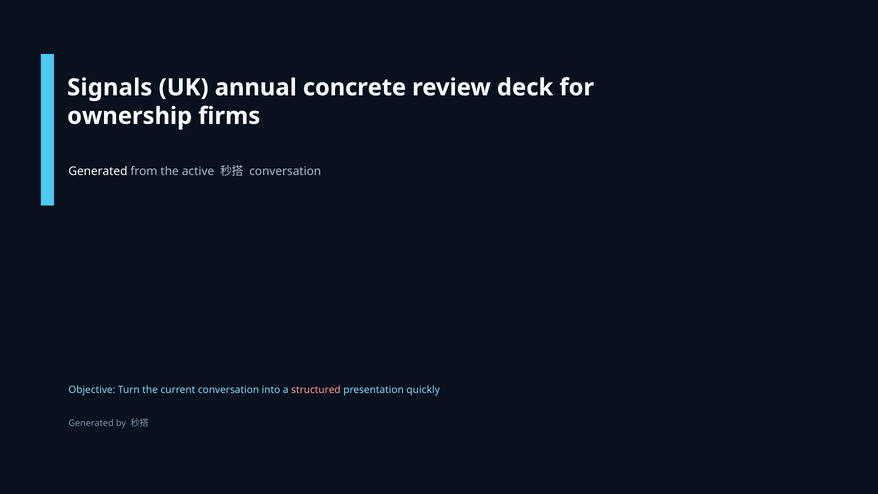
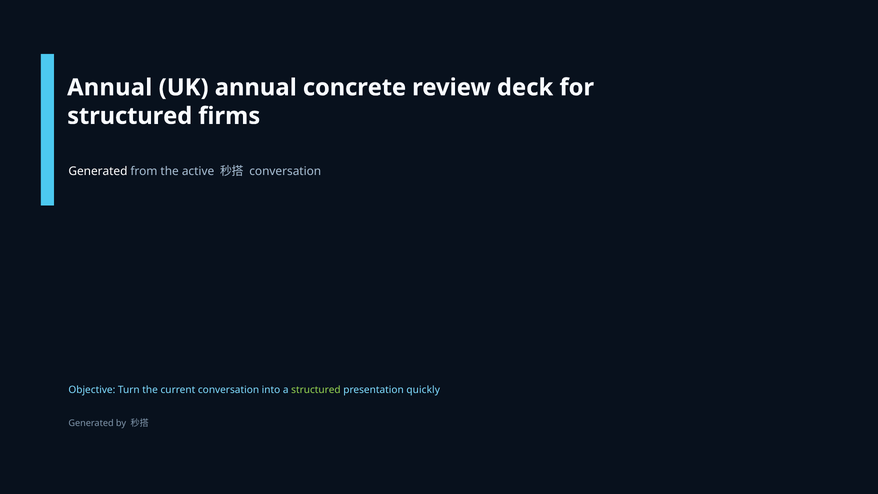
Signals at (110, 87): Signals -> Annual
ownership at (130, 116): ownership -> structured
structured at (316, 390) colour: pink -> light green
